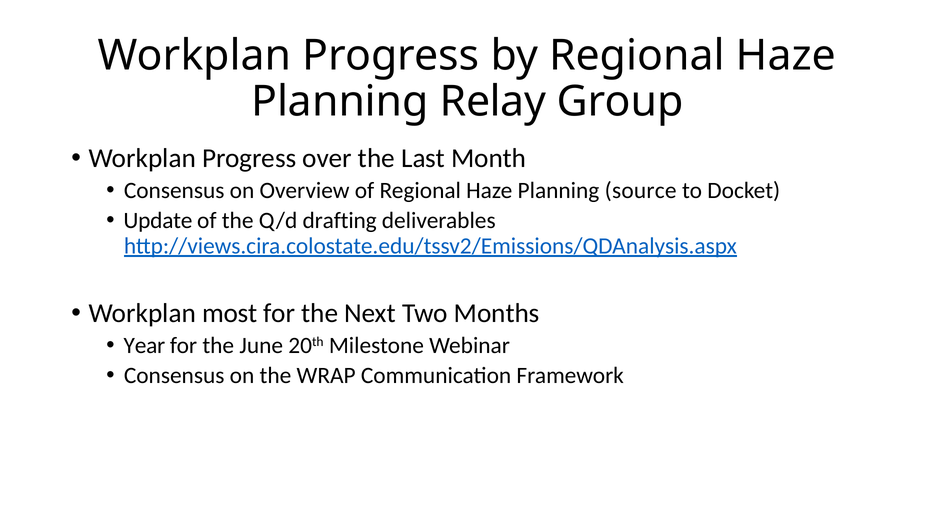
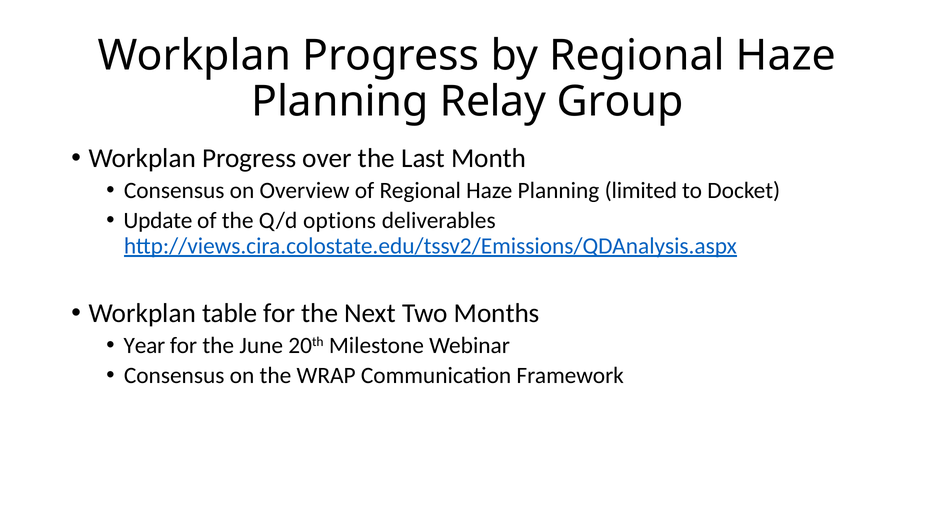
source: source -> limited
drafting: drafting -> options
most: most -> table
